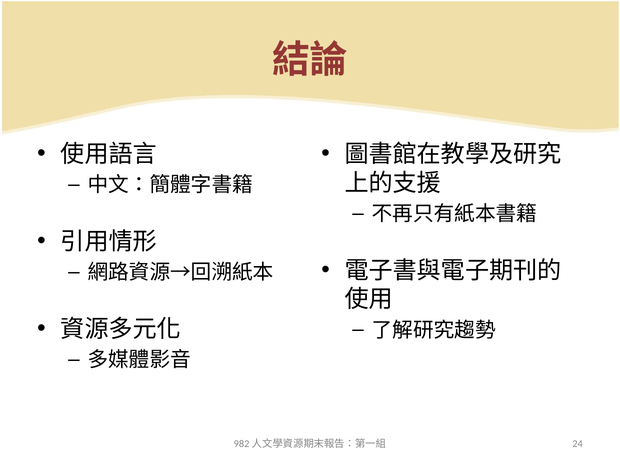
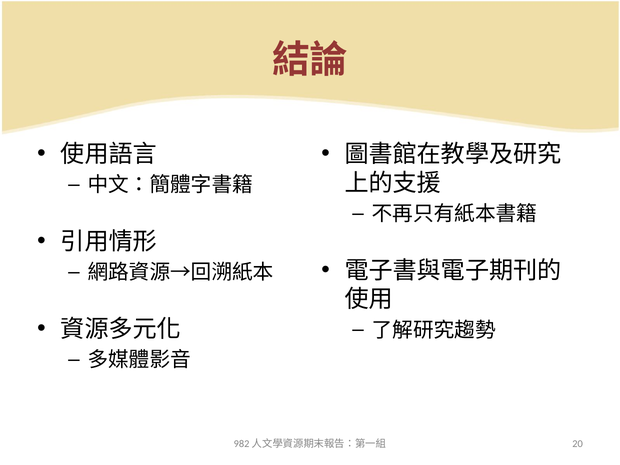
24: 24 -> 20
